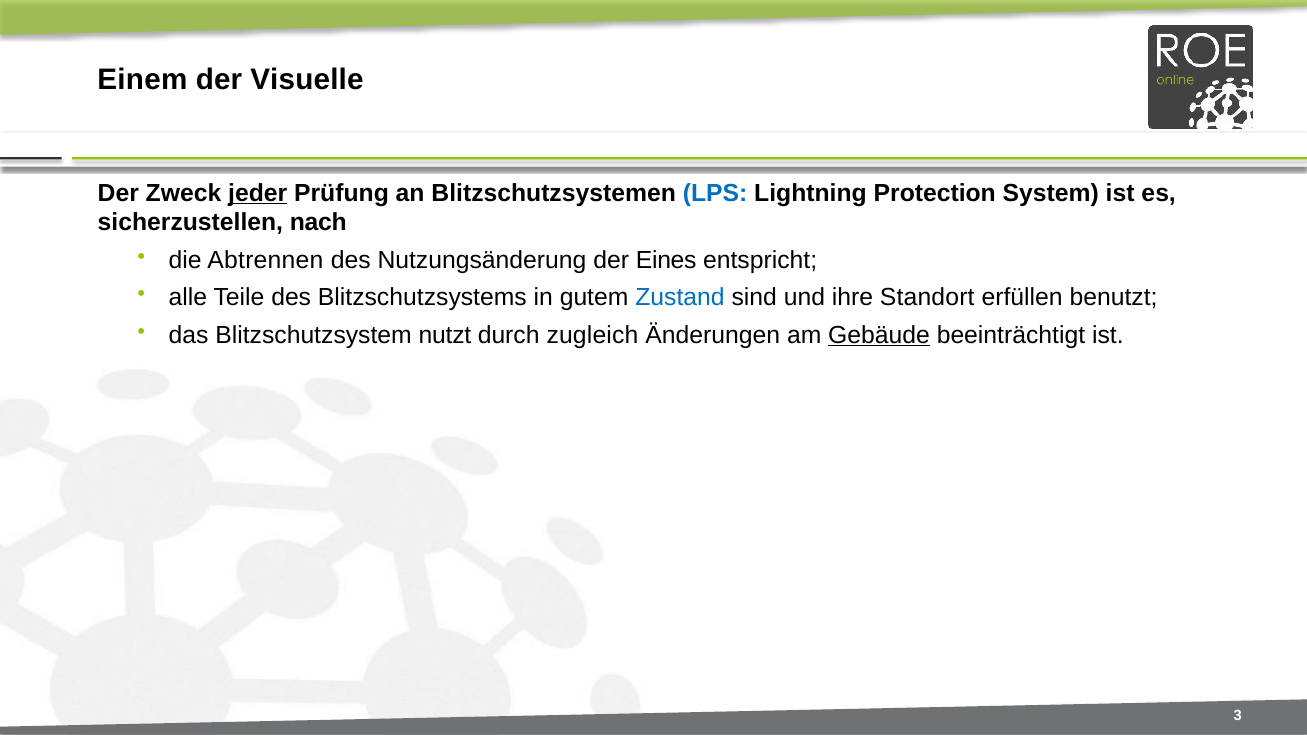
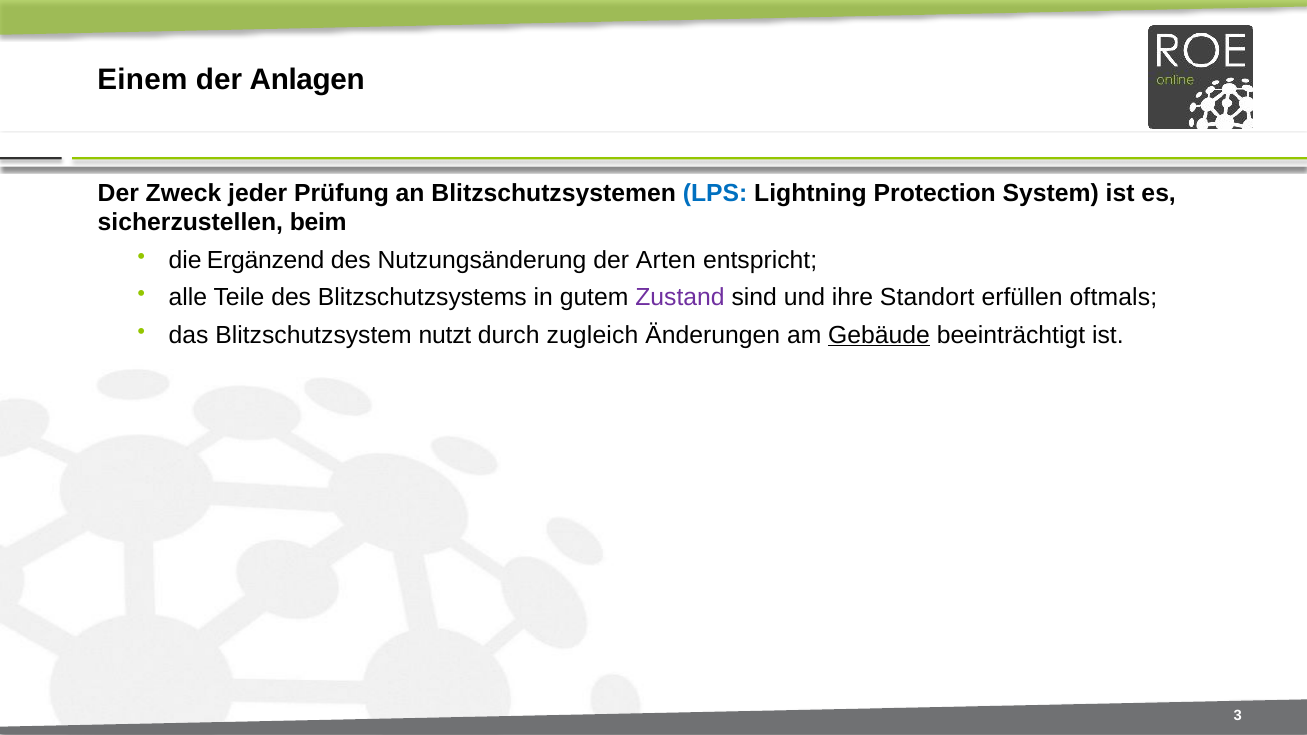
Visuelle: Visuelle -> Anlagen
jeder underline: present -> none
nach: nach -> beim
Abtrennen: Abtrennen -> Ergänzend
Eines: Eines -> Arten
Zustand colour: blue -> purple
benutzt: benutzt -> oftmals
